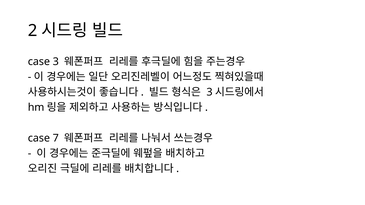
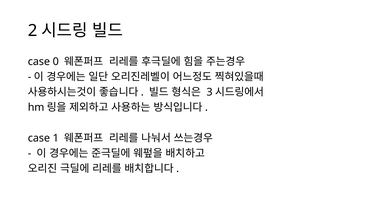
case 3: 3 -> 0
7: 7 -> 1
